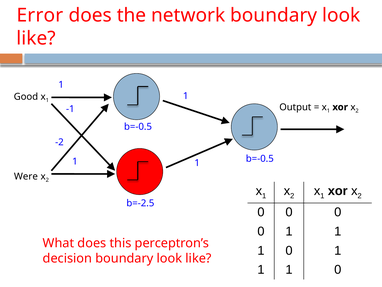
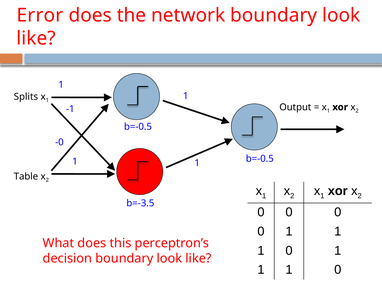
Good: Good -> Splits
-2: -2 -> -0
Were: Were -> Table
b=-2.5: b=-2.5 -> b=-3.5
